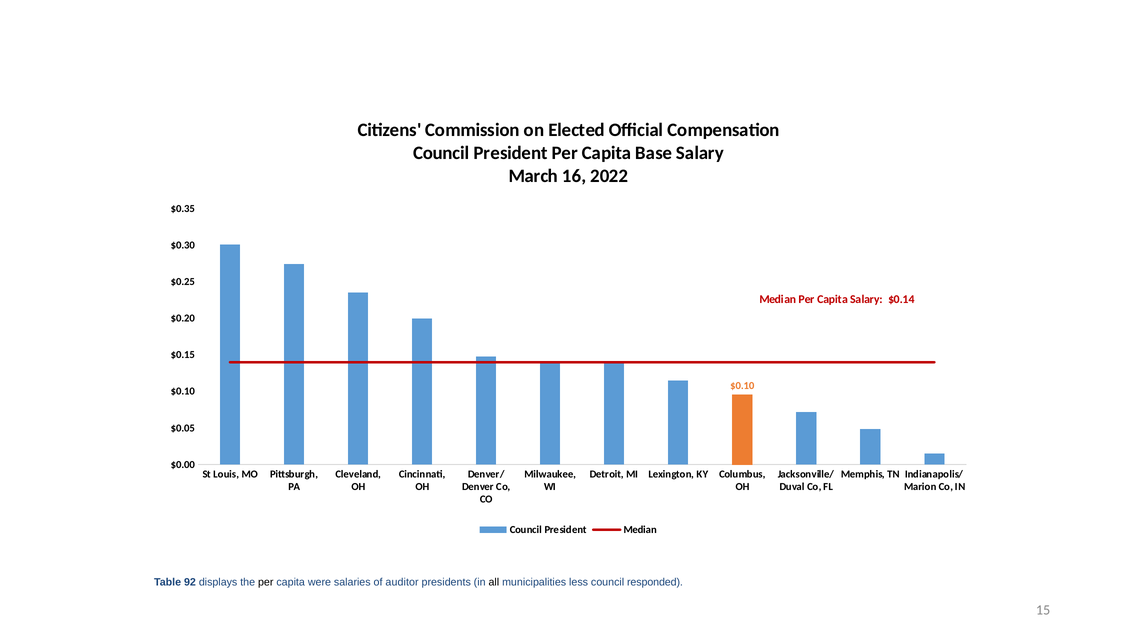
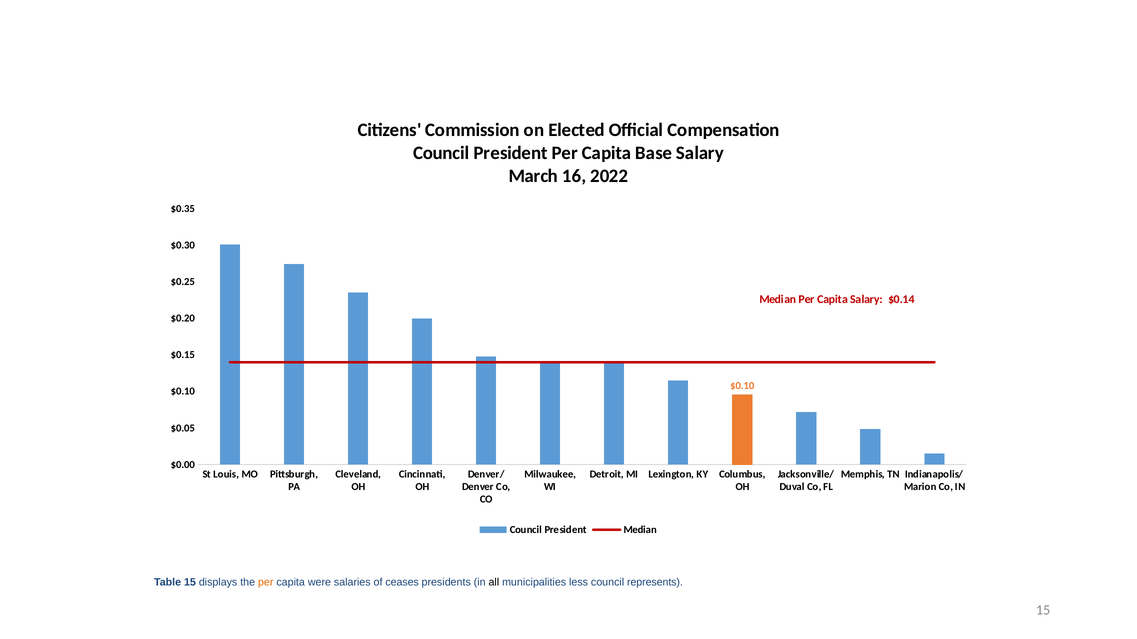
Table 92: 92 -> 15
per at (266, 583) colour: black -> orange
auditor: auditor -> ceases
responded: responded -> represents
